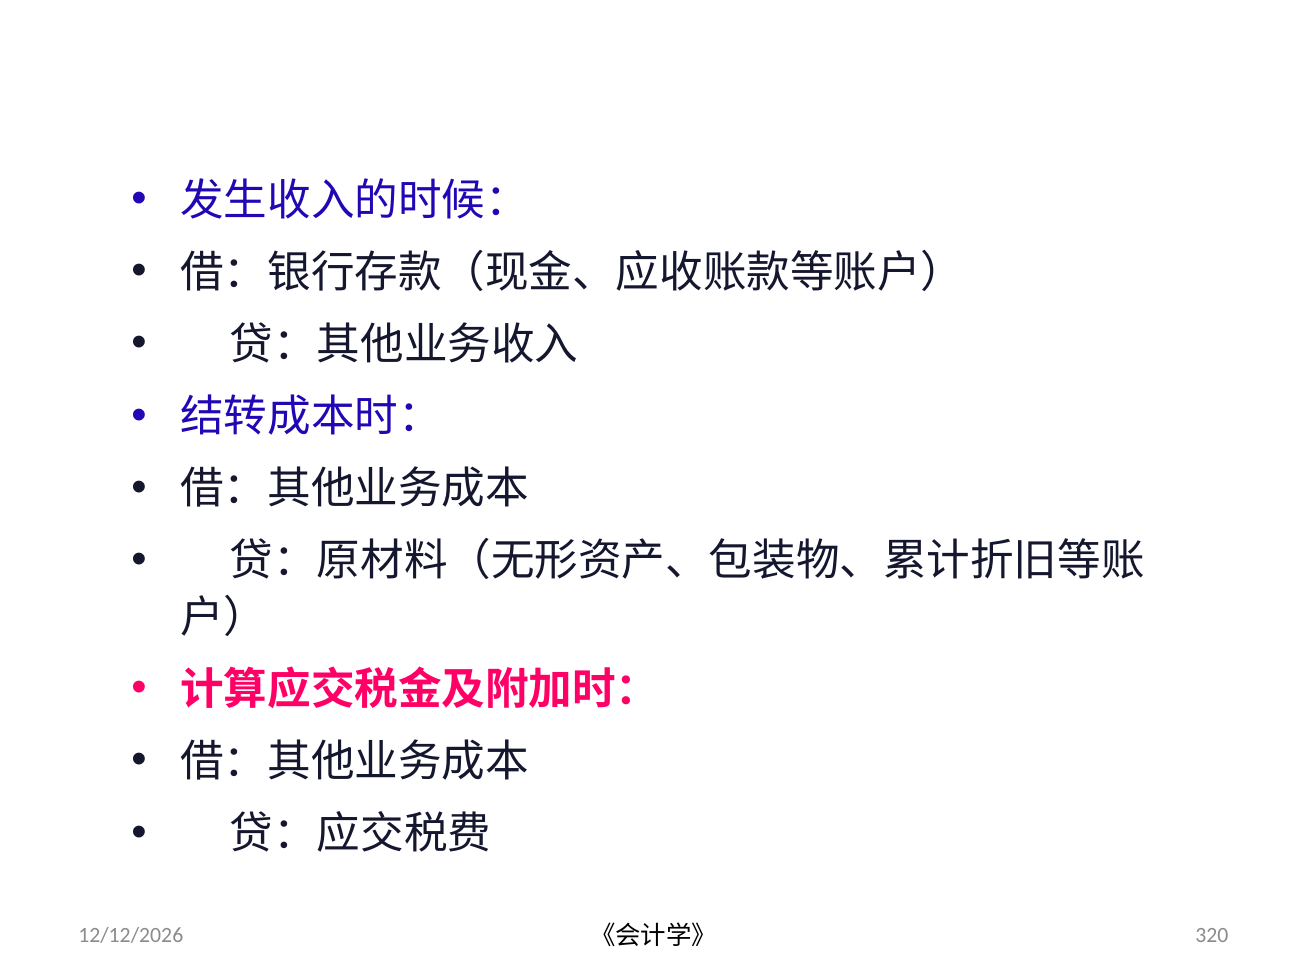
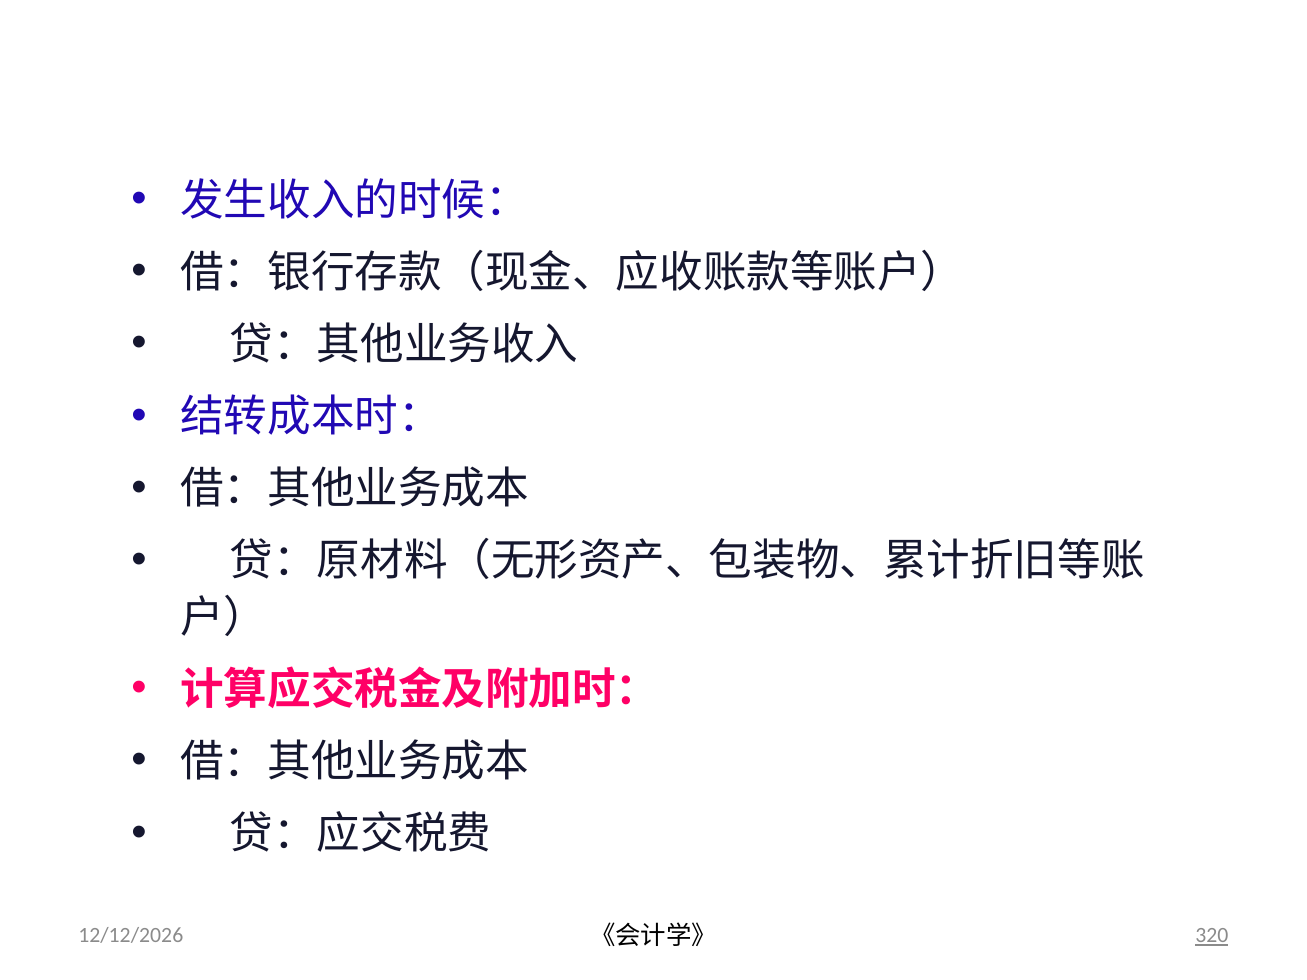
320 underline: none -> present
